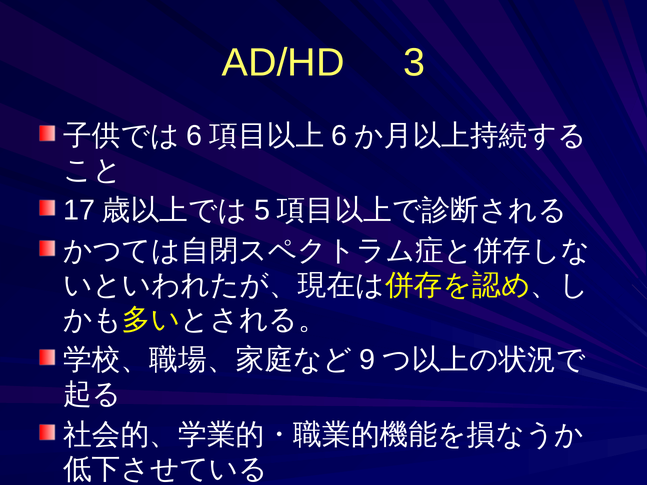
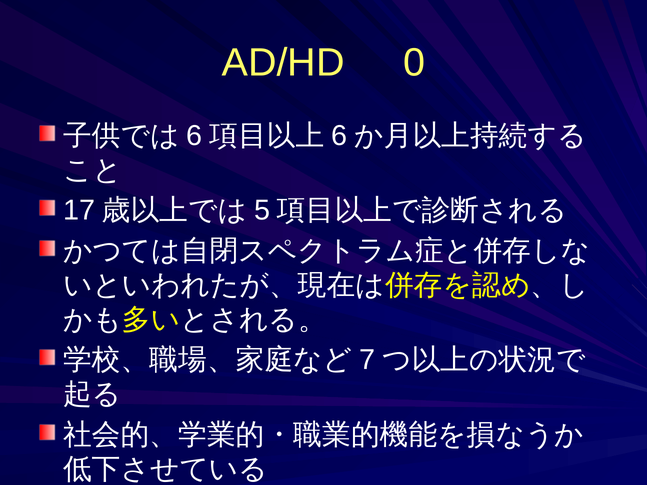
3: 3 -> 0
9: 9 -> 7
